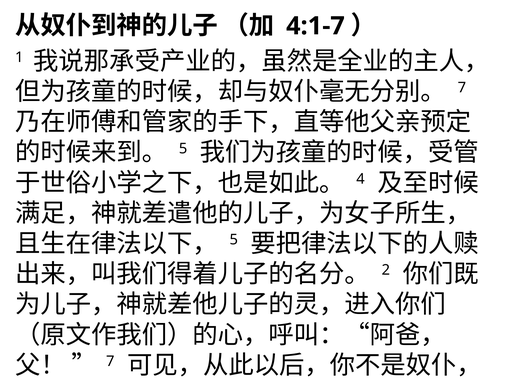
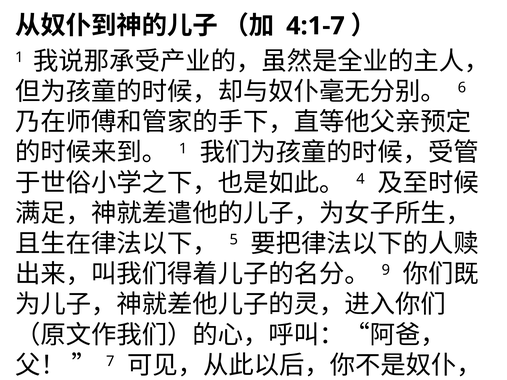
7 at (462, 88): 7 -> 6
5 at (183, 149): 5 -> 1
2: 2 -> 9
